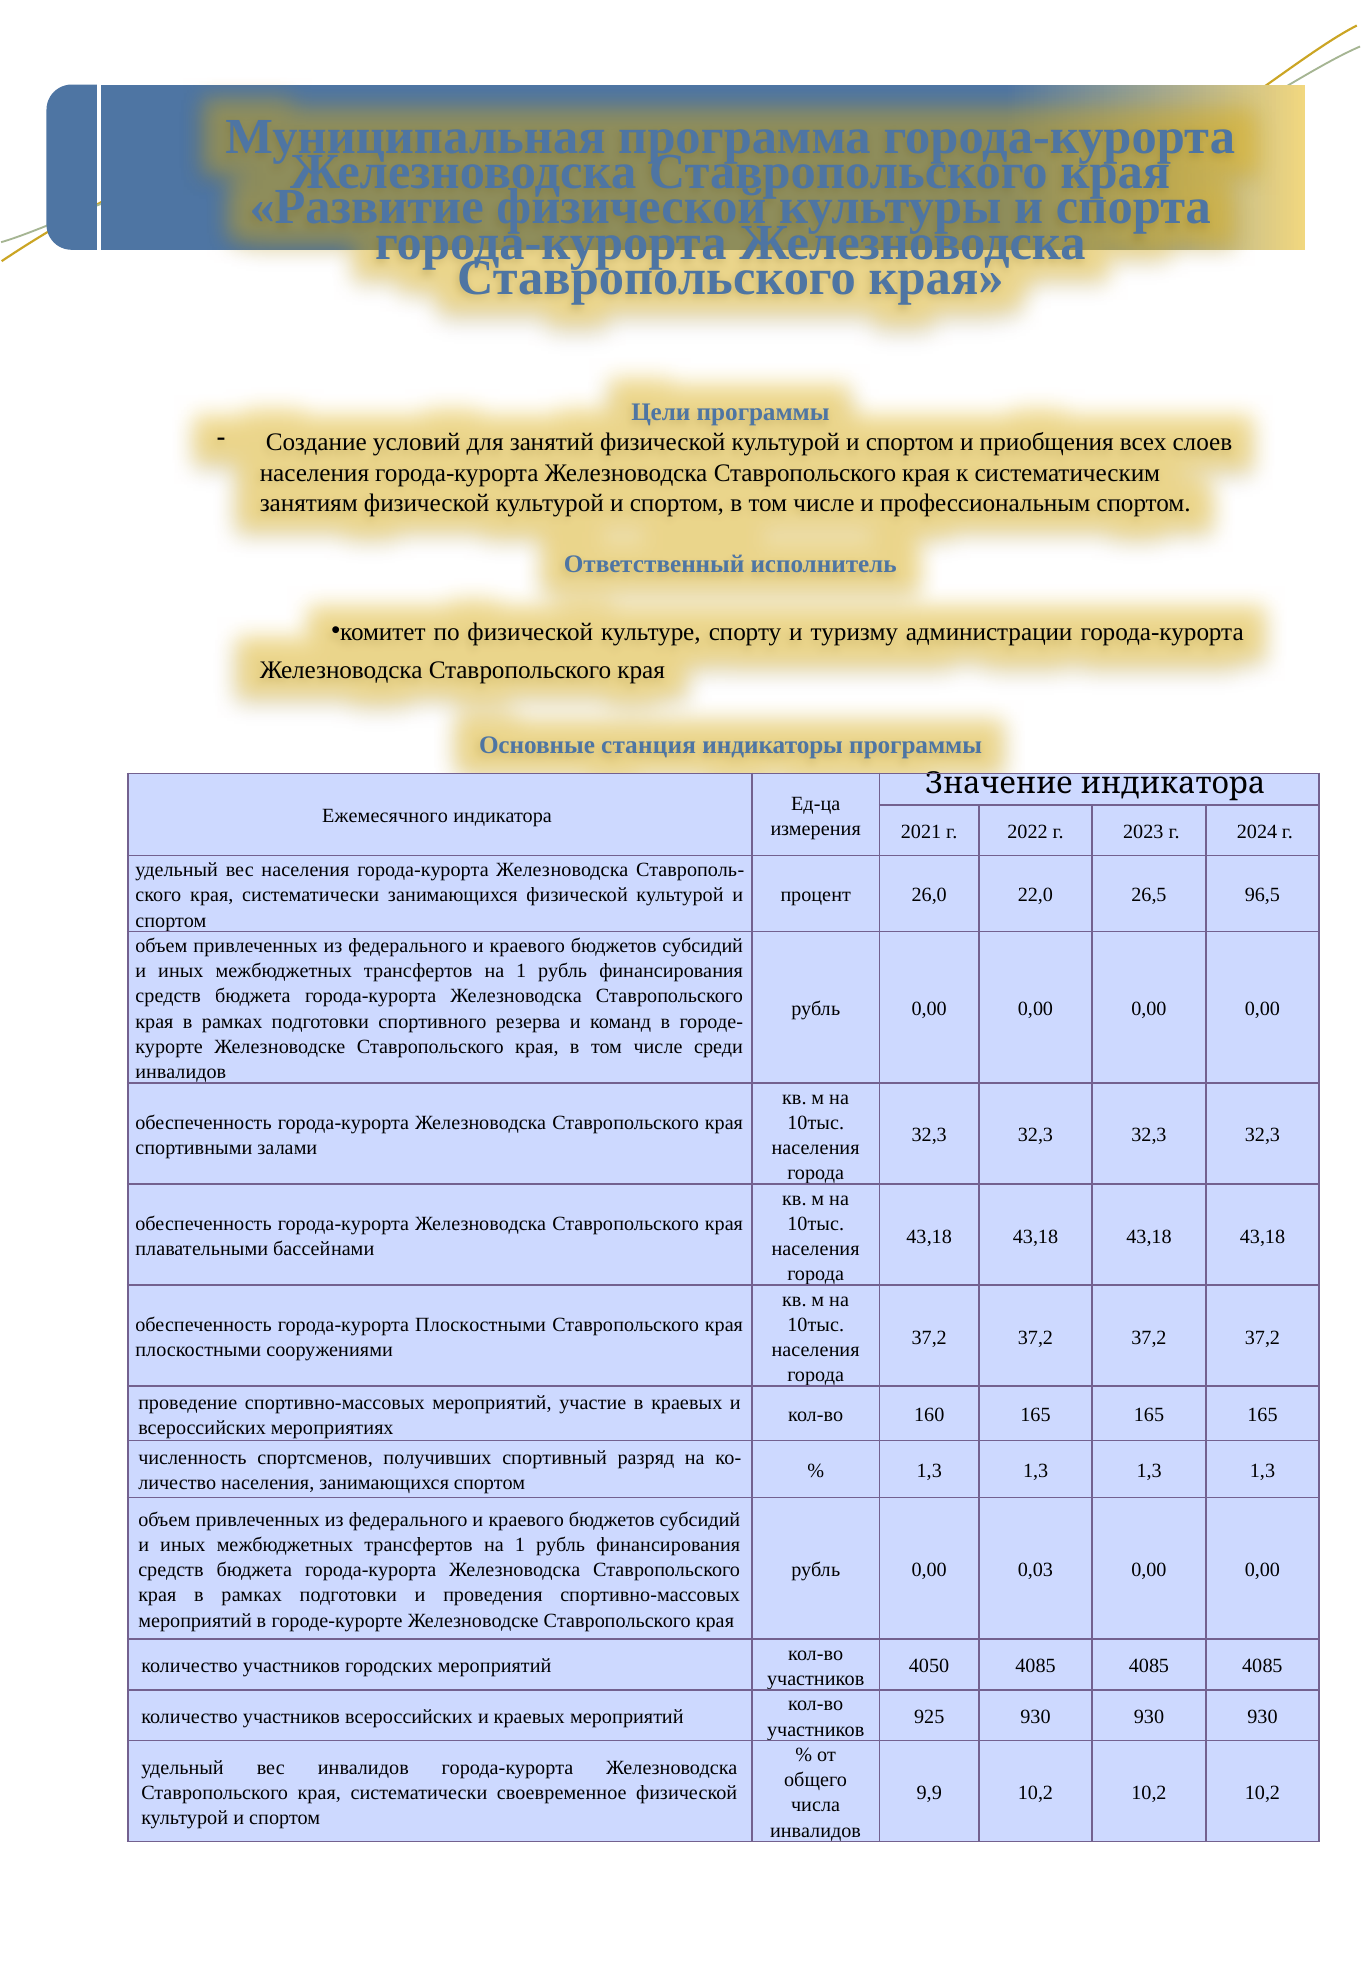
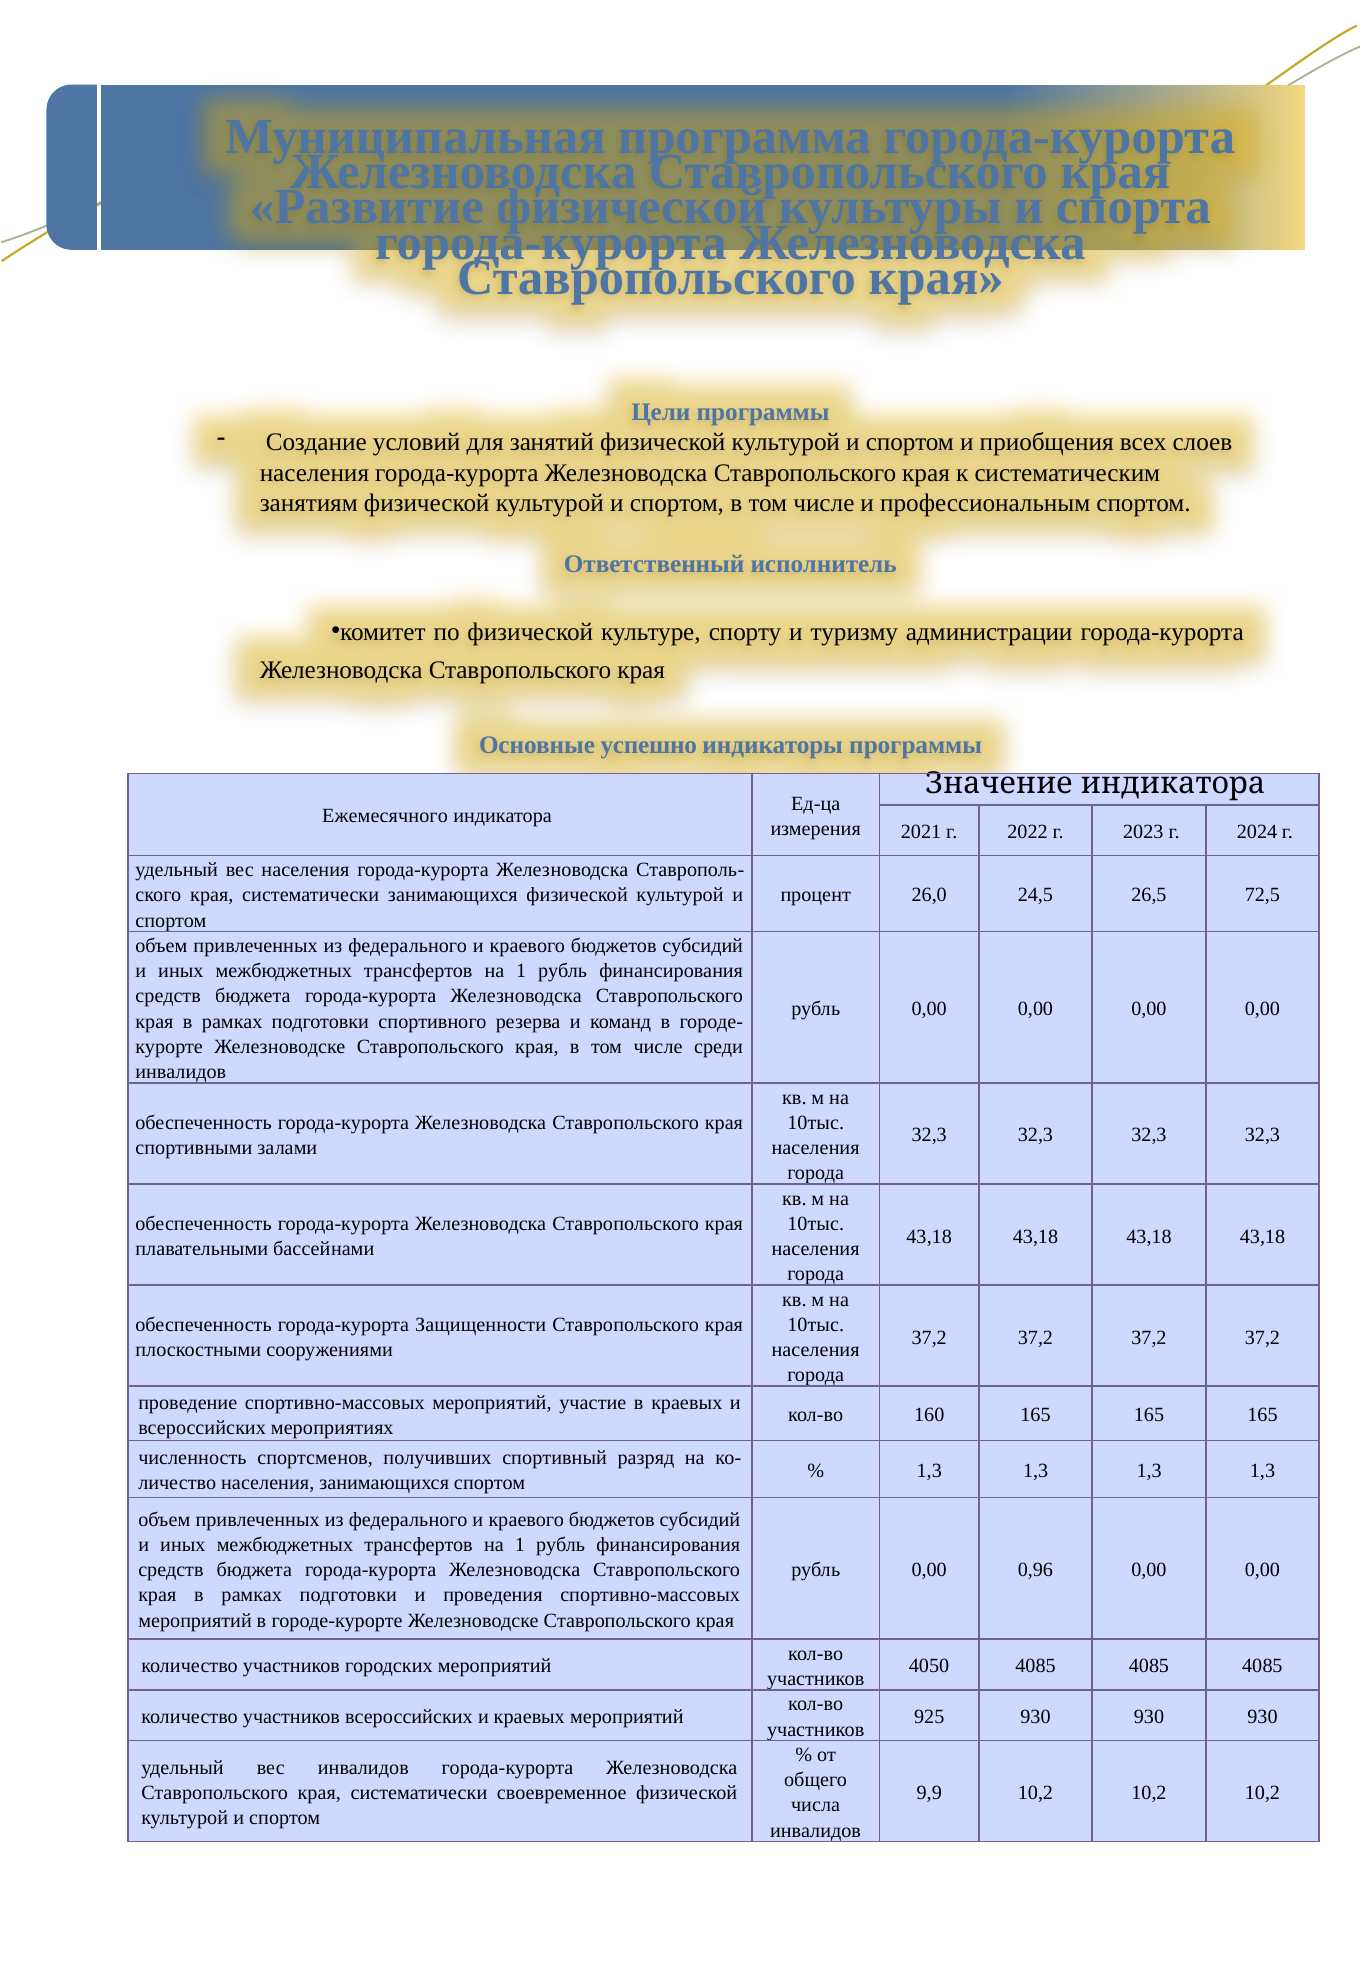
станция: станция -> успешно
22,0: 22,0 -> 24,5
96,5: 96,5 -> 72,5
города-курорта Плоскостными: Плоскостными -> Защищенности
0,03: 0,03 -> 0,96
